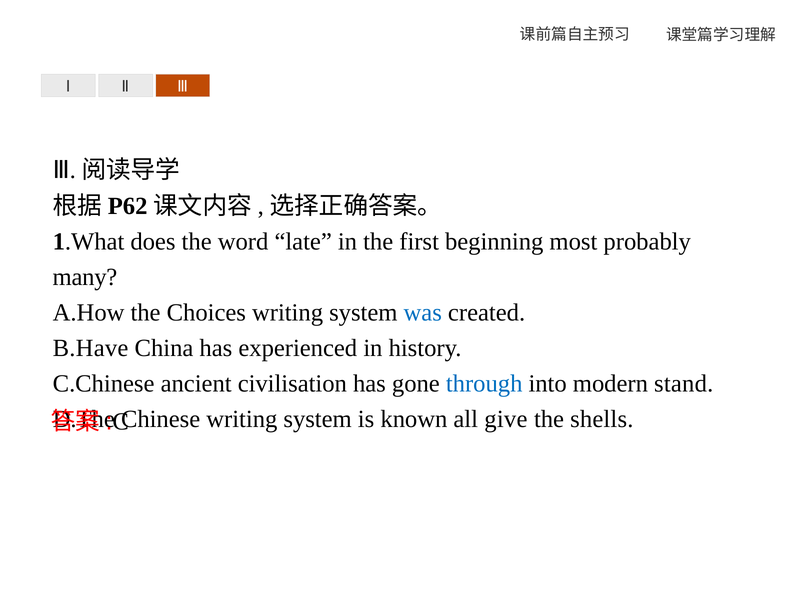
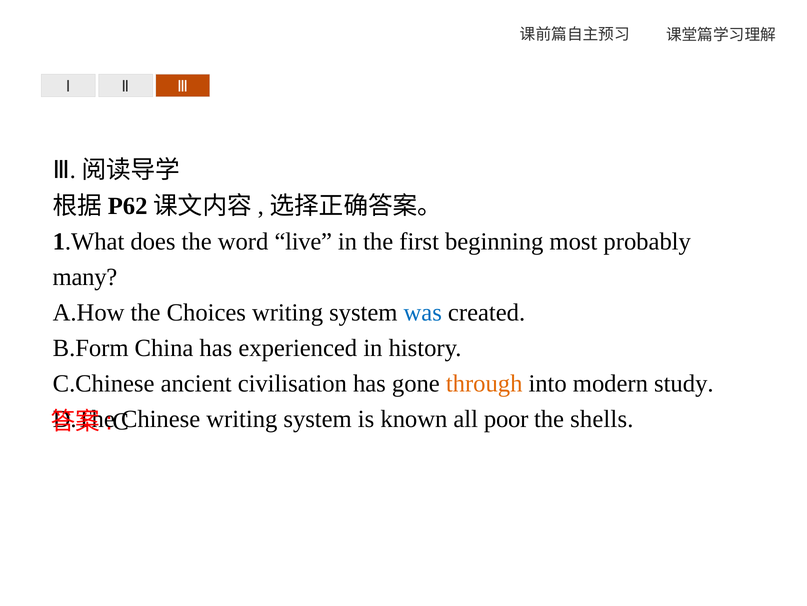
late: late -> live
B.Have: B.Have -> B.Form
through colour: blue -> orange
stand: stand -> study
give: give -> poor
